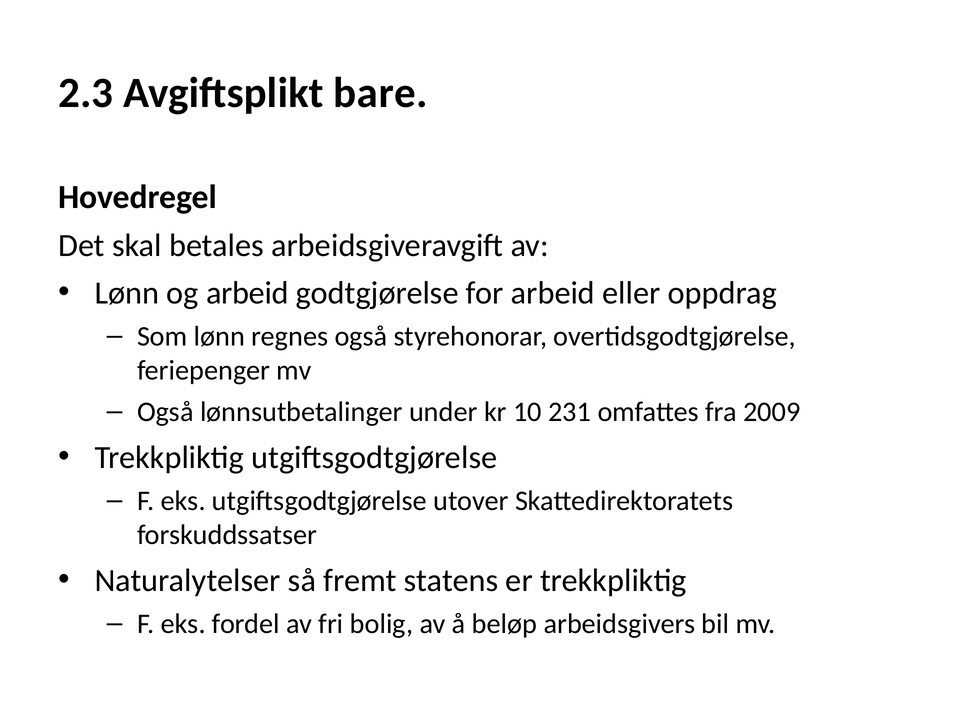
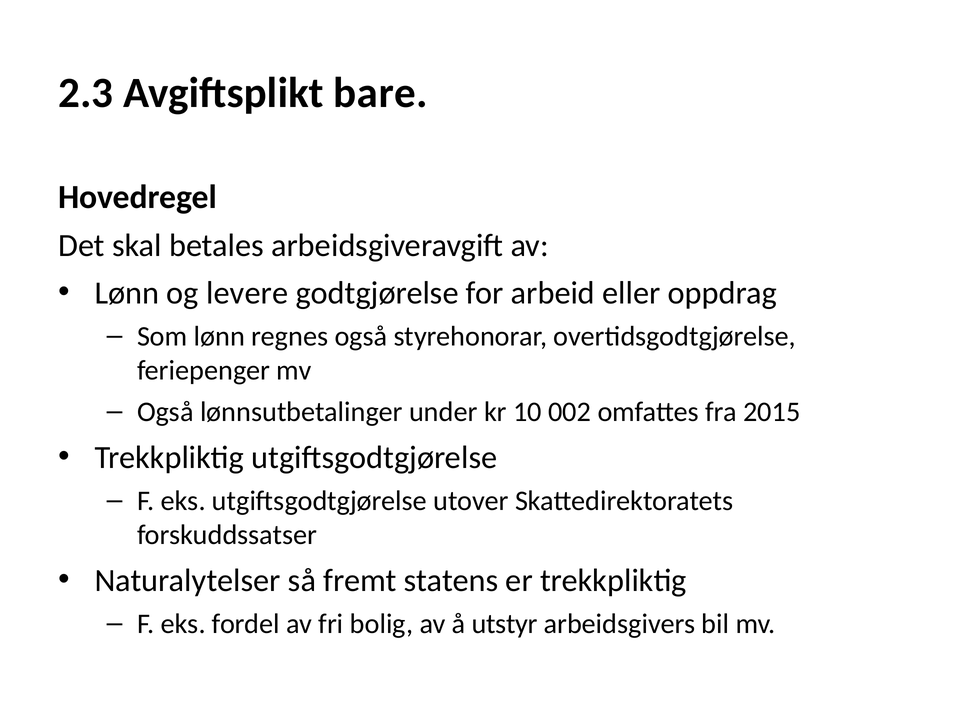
og arbeid: arbeid -> levere
231: 231 -> 002
2009: 2009 -> 2015
beløp: beløp -> utstyr
